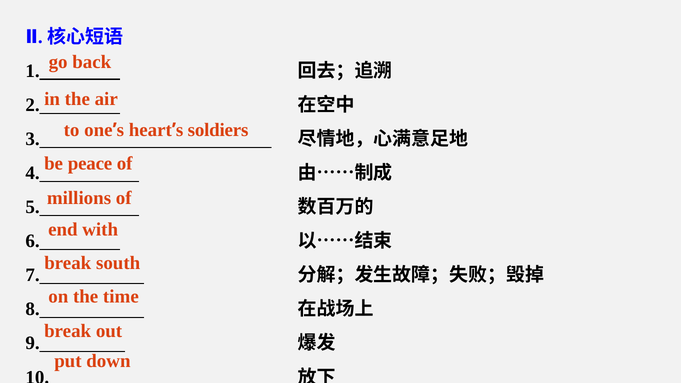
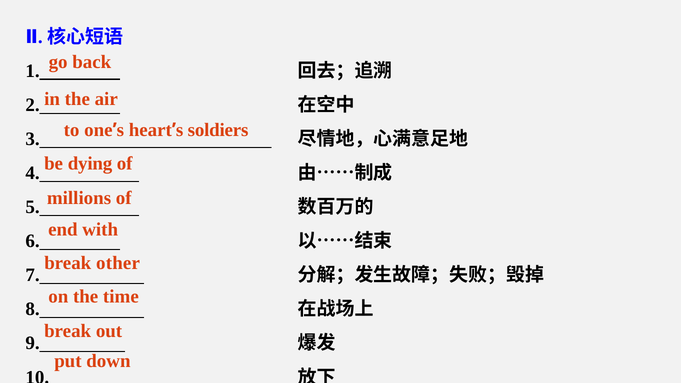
peace: peace -> dying
south: south -> other
